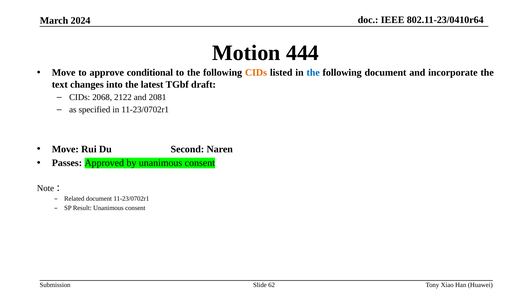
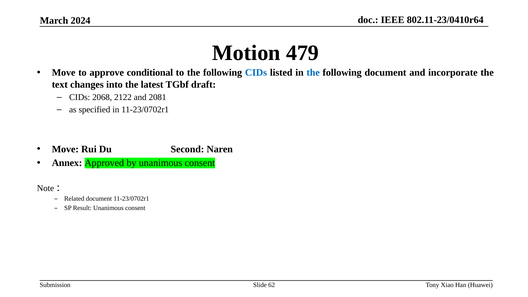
444: 444 -> 479
CIDs at (256, 73) colour: orange -> blue
Passes: Passes -> Annex
